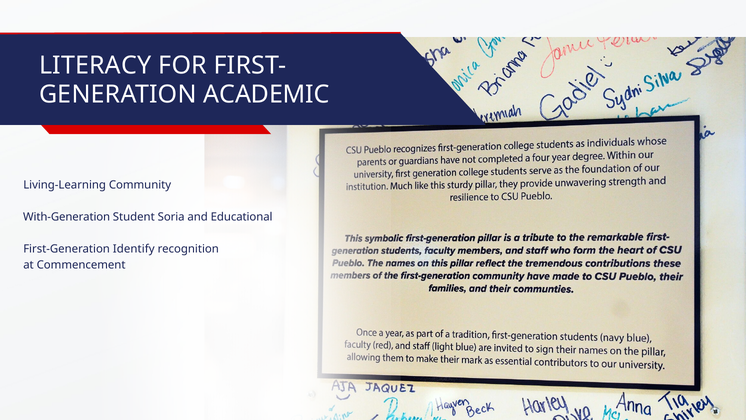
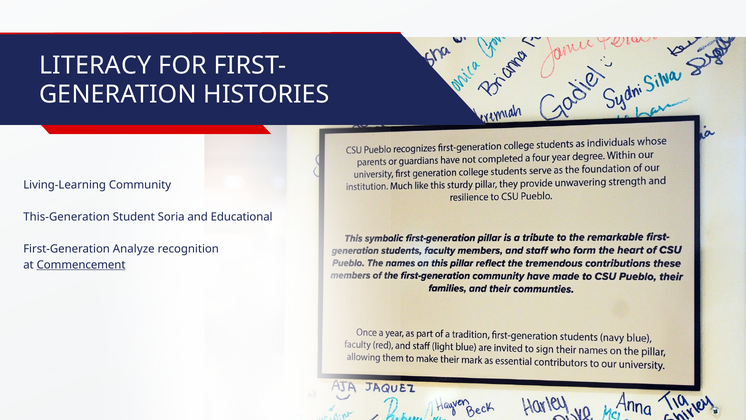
ACADEMIC: ACADEMIC -> HISTORIES
With-Generation: With-Generation -> This-Generation
Identify: Identify -> Analyze
Commencement underline: none -> present
